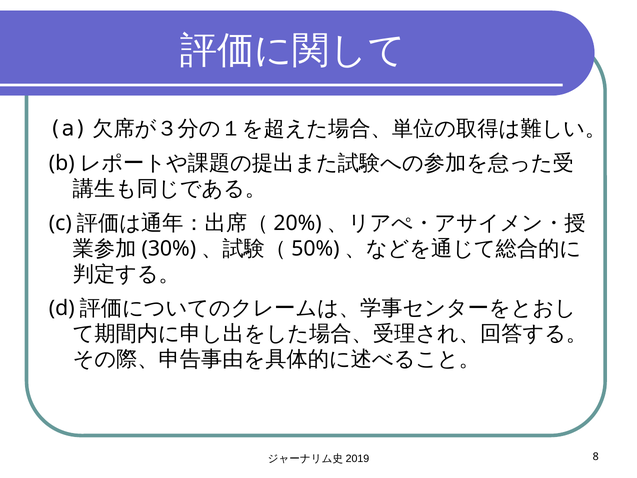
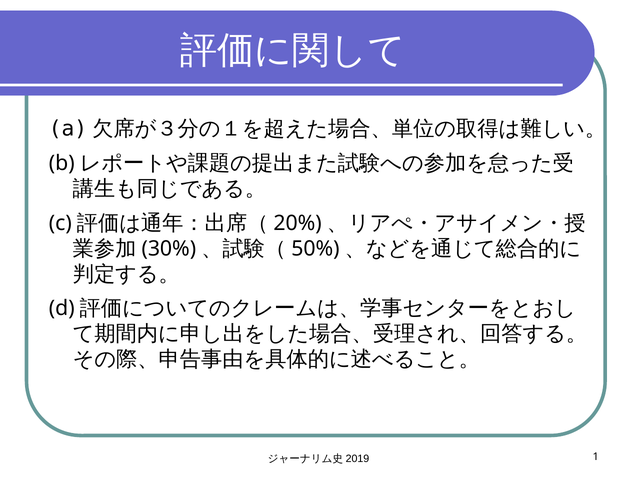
8: 8 -> 1
